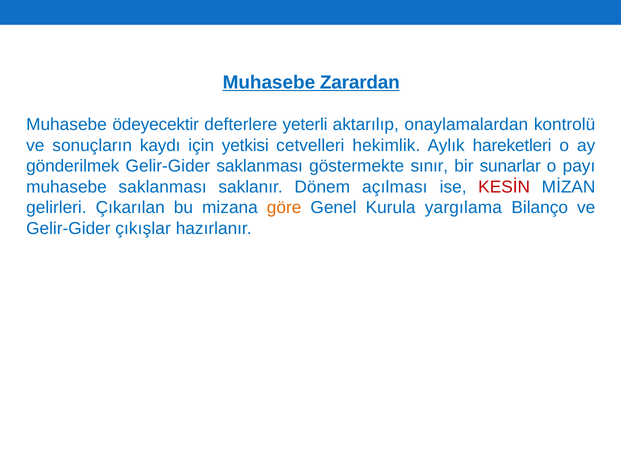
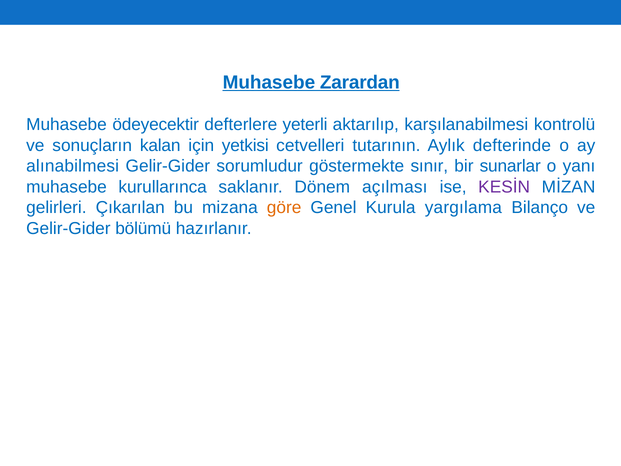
onaylamalardan: onaylamalardan -> karşılanabilmesi
kaydı: kaydı -> kalan
hekimlik: hekimlik -> tutarının
hareketleri: hareketleri -> defterinde
gönderilmek: gönderilmek -> alınabilmesi
Gelir-Gider saklanması: saklanması -> sorumludur
payı: payı -> yanı
muhasebe saklanması: saklanması -> kurullarınca
KESİN colour: red -> purple
çıkışlar: çıkışlar -> bölümü
